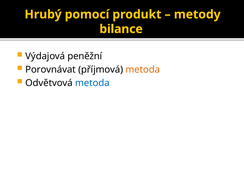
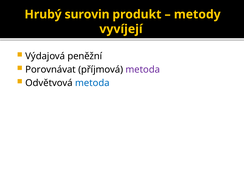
pomocí: pomocí -> surovin
bilance: bilance -> vyvíjejí
metoda at (143, 70) colour: orange -> purple
